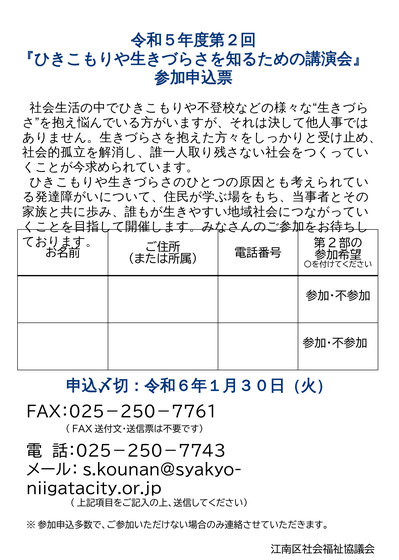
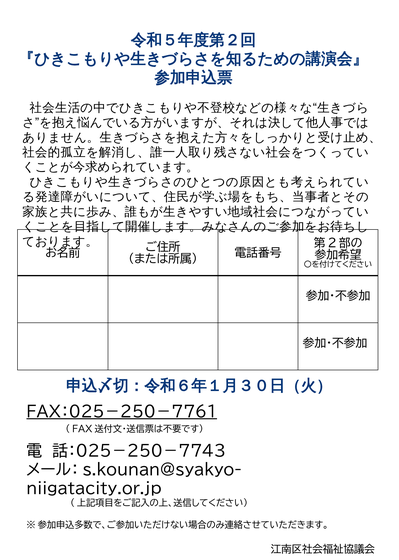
ＦＡＸ：０２５－２５０－７７６１ underline: none -> present
